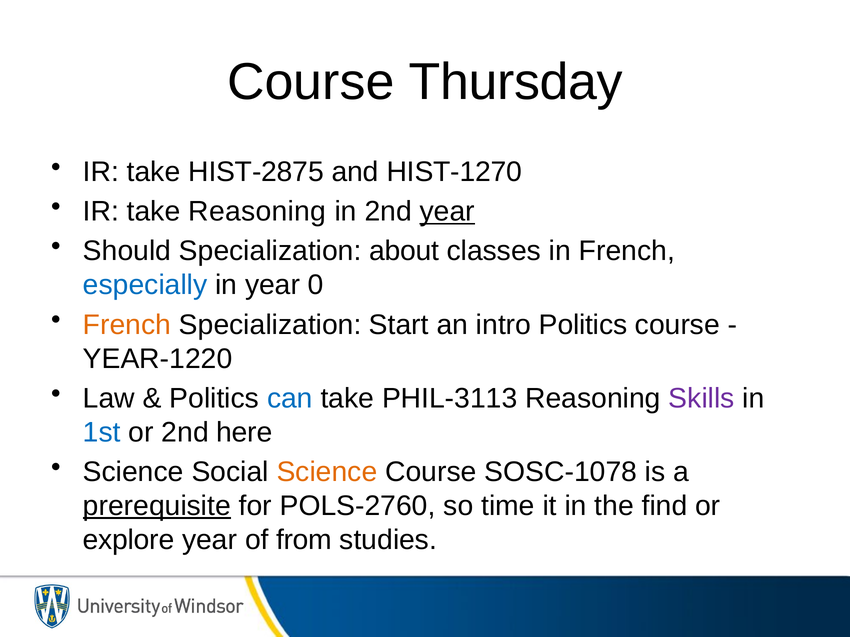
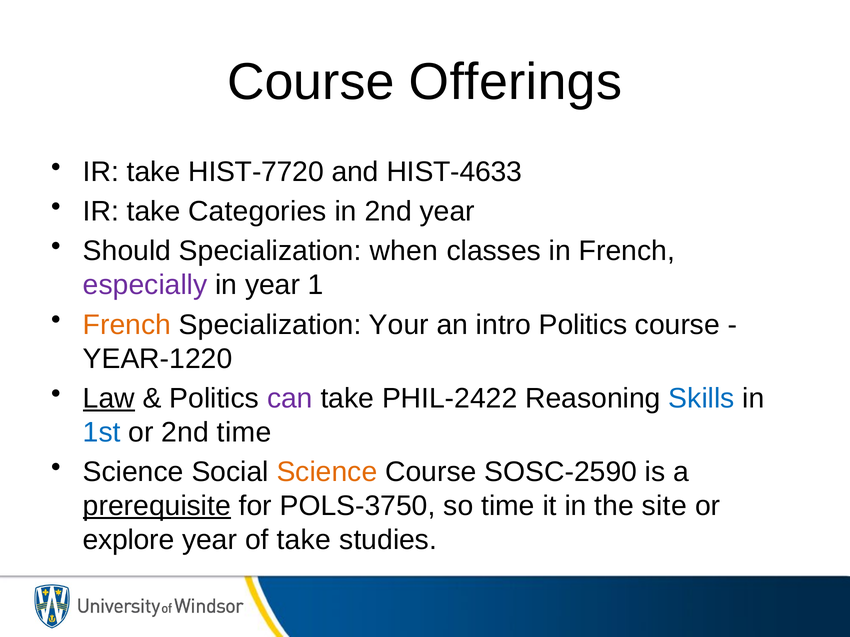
Thursday: Thursday -> Offerings
HIST-2875: HIST-2875 -> HIST-7720
HIST-1270: HIST-1270 -> HIST-4633
take Reasoning: Reasoning -> Categories
year at (447, 212) underline: present -> none
about: about -> when
especially colour: blue -> purple
0: 0 -> 1
Start: Start -> Your
Law underline: none -> present
can colour: blue -> purple
PHIL-3113: PHIL-3113 -> PHIL-2422
Skills colour: purple -> blue
2nd here: here -> time
SOSC-1078: SOSC-1078 -> SOSC-2590
POLS-2760: POLS-2760 -> POLS-3750
find: find -> site
of from: from -> take
